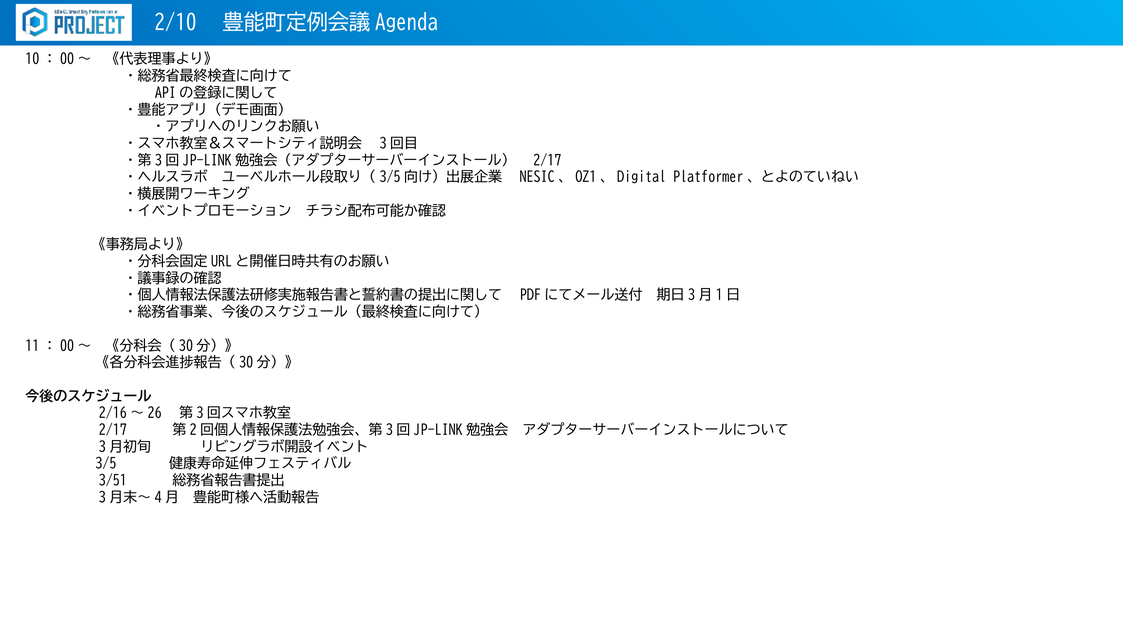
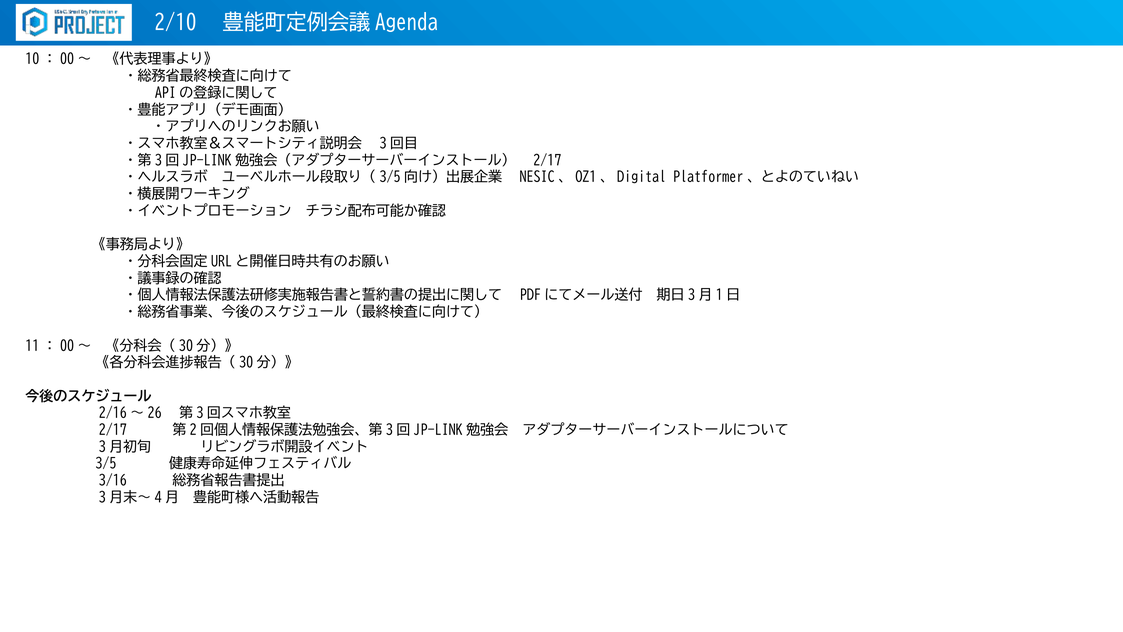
3/51: 3/51 -> 3/16
